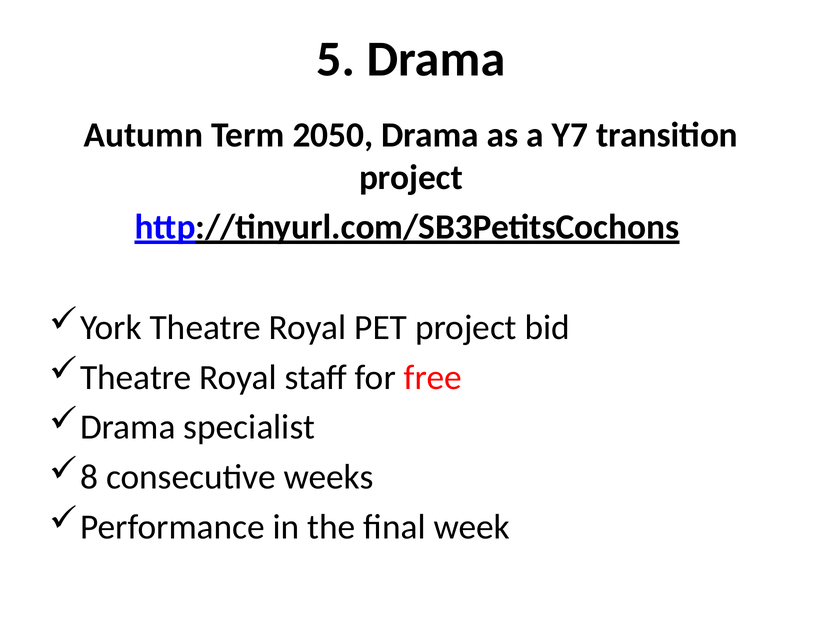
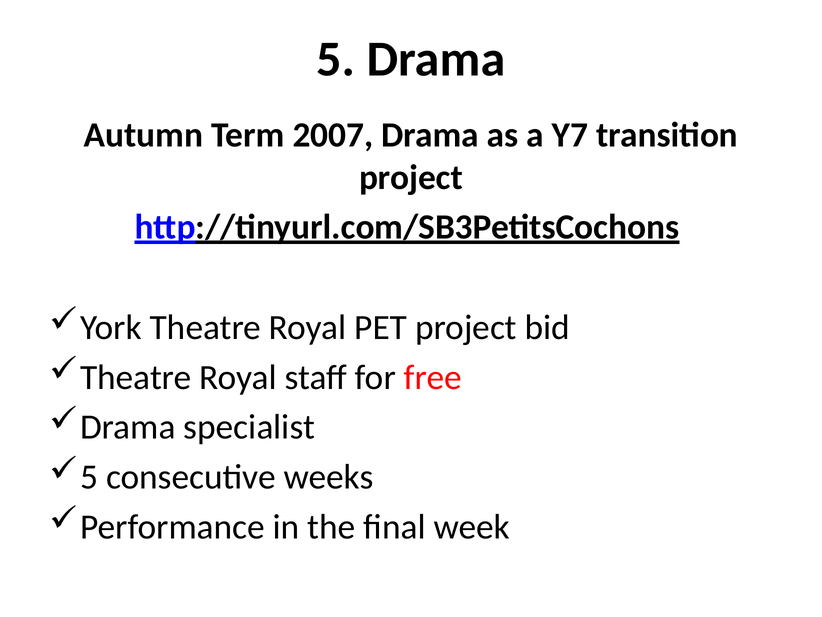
2050: 2050 -> 2007
8 at (89, 477): 8 -> 5
